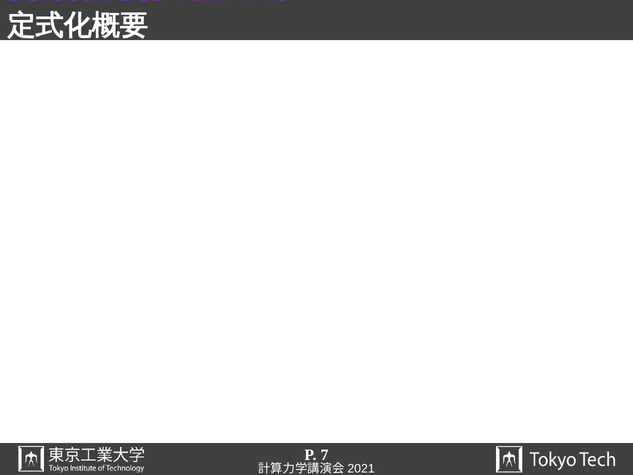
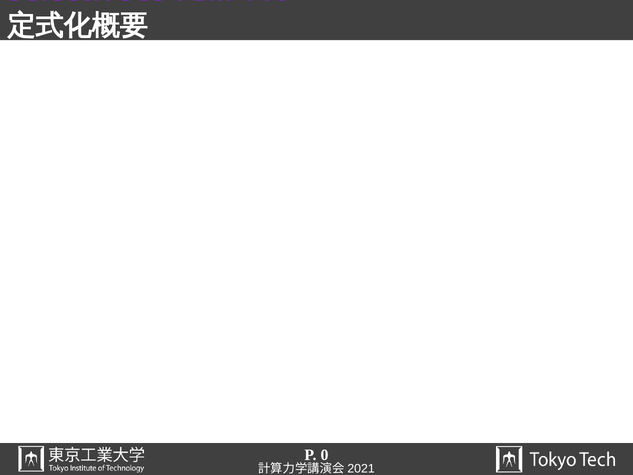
7: 7 -> 0
